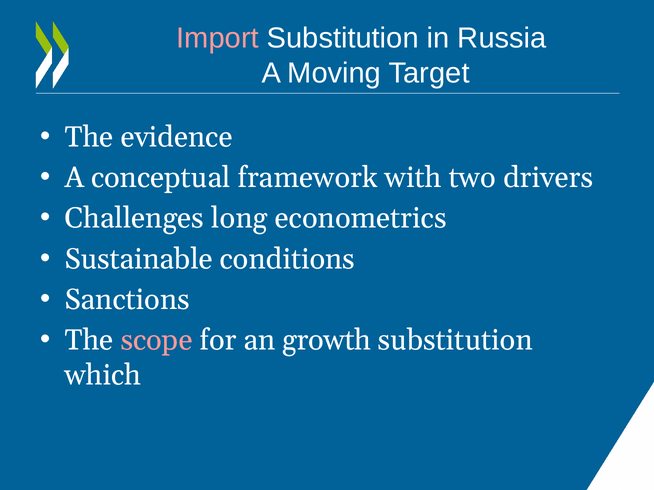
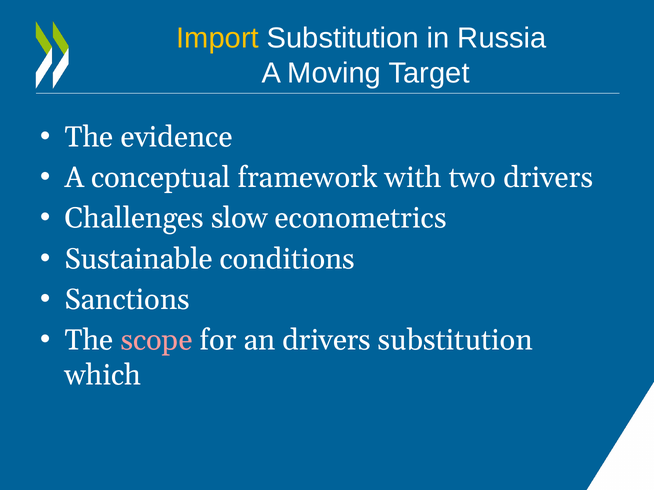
Import colour: pink -> yellow
long: long -> slow
an growth: growth -> drivers
